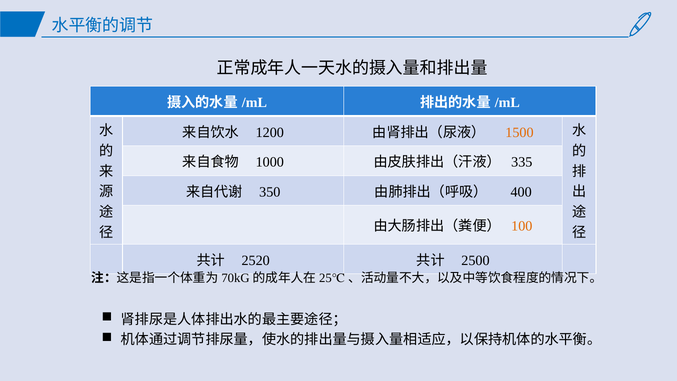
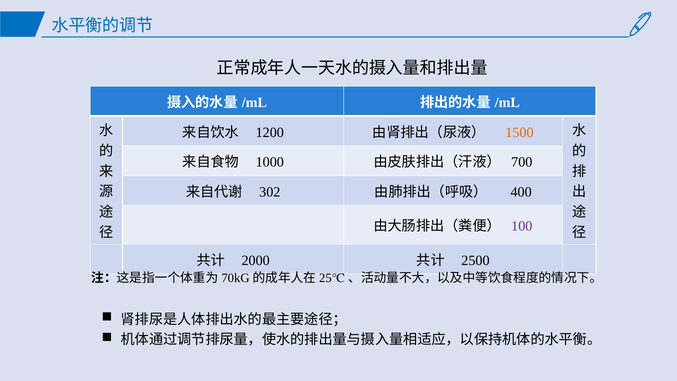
335: 335 -> 700
350: 350 -> 302
100 colour: orange -> purple
2520: 2520 -> 2000
